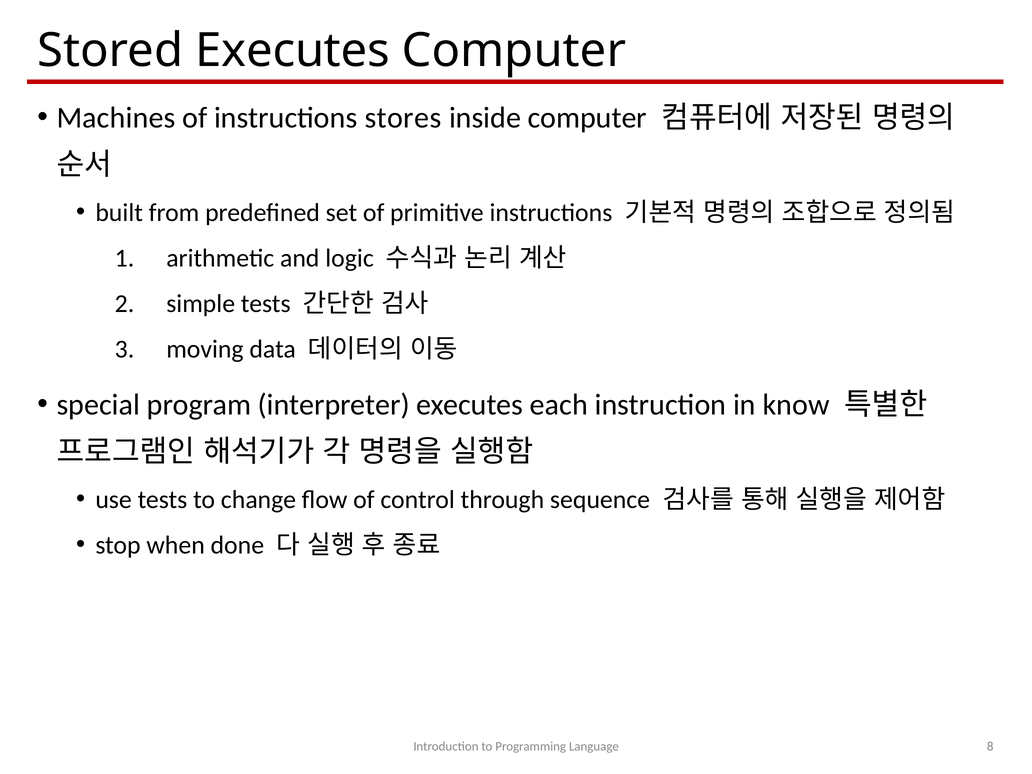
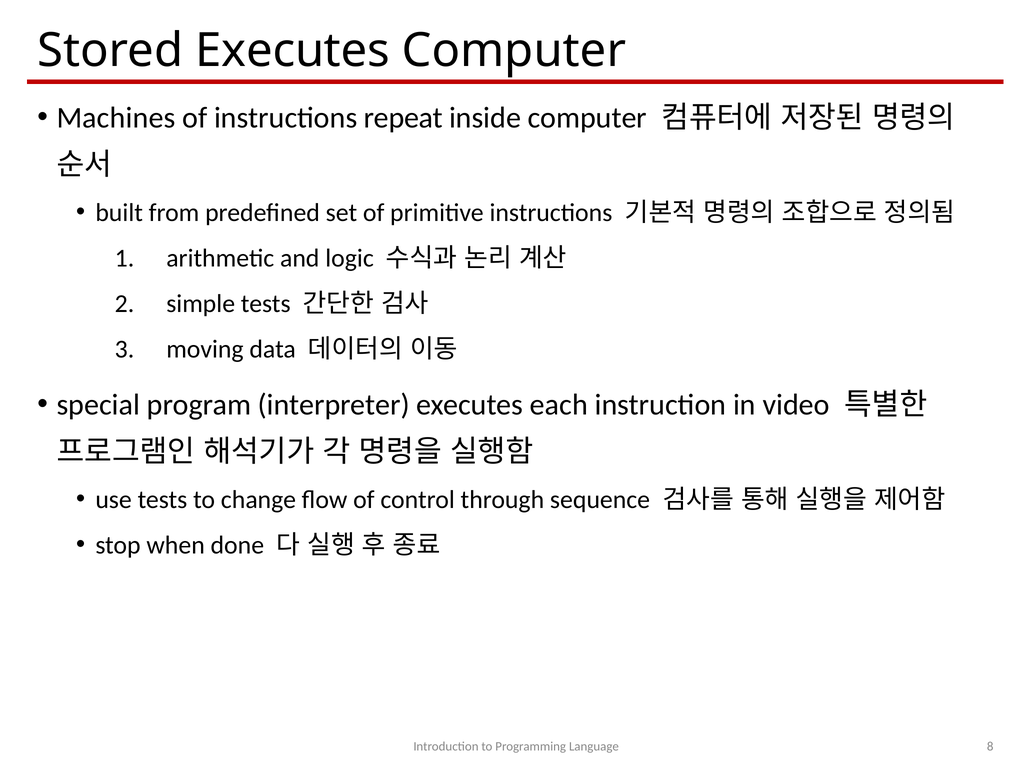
stores: stores -> repeat
know: know -> video
